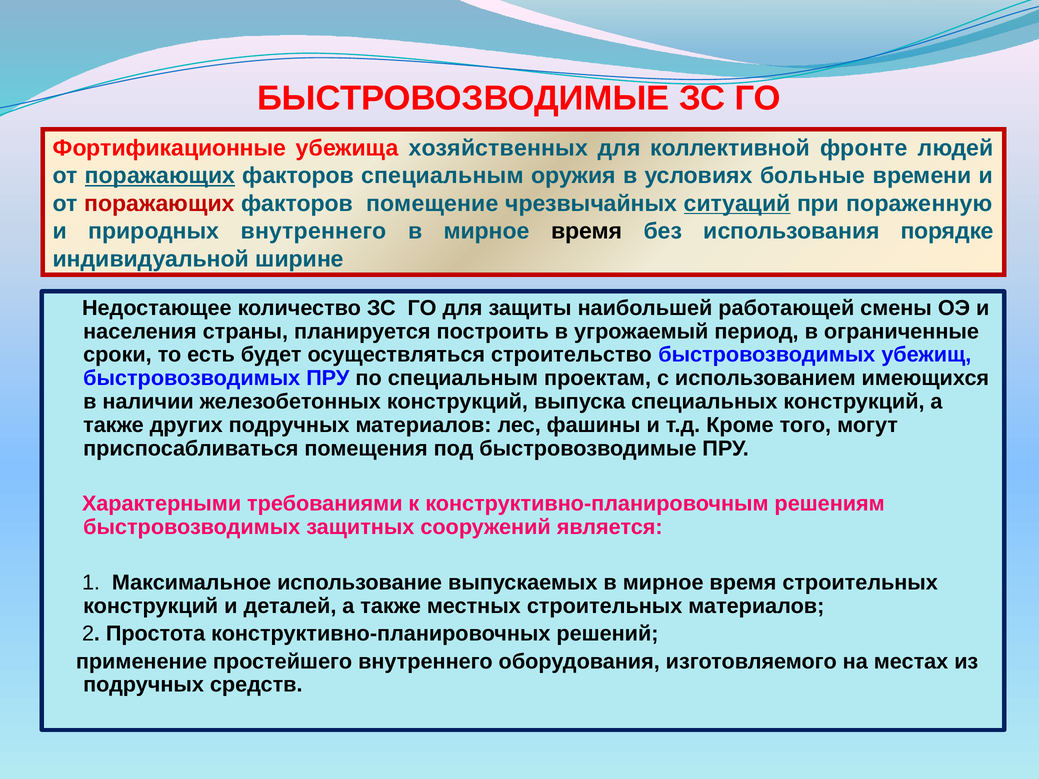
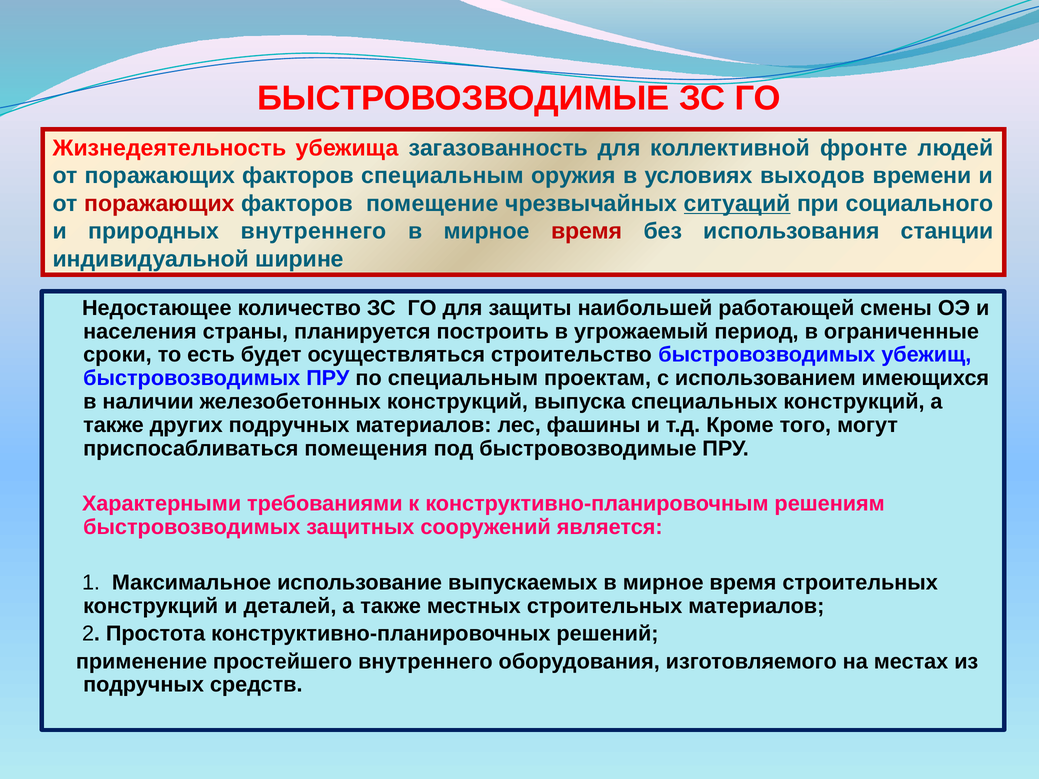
Фортификационные: Фортификационные -> Жизнедеятельность
хозяйственных: хозяйственных -> загазованность
поражающих at (160, 176) underline: present -> none
больные: больные -> выходов
пораженную: пораженную -> социального
время at (587, 231) colour: black -> red
порядке: порядке -> станции
